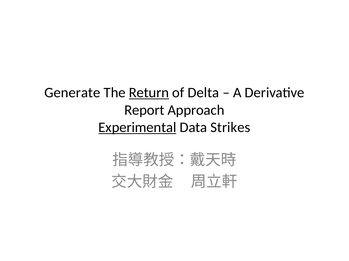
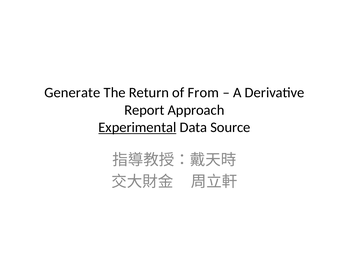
Return underline: present -> none
Delta: Delta -> From
Strikes: Strikes -> Source
